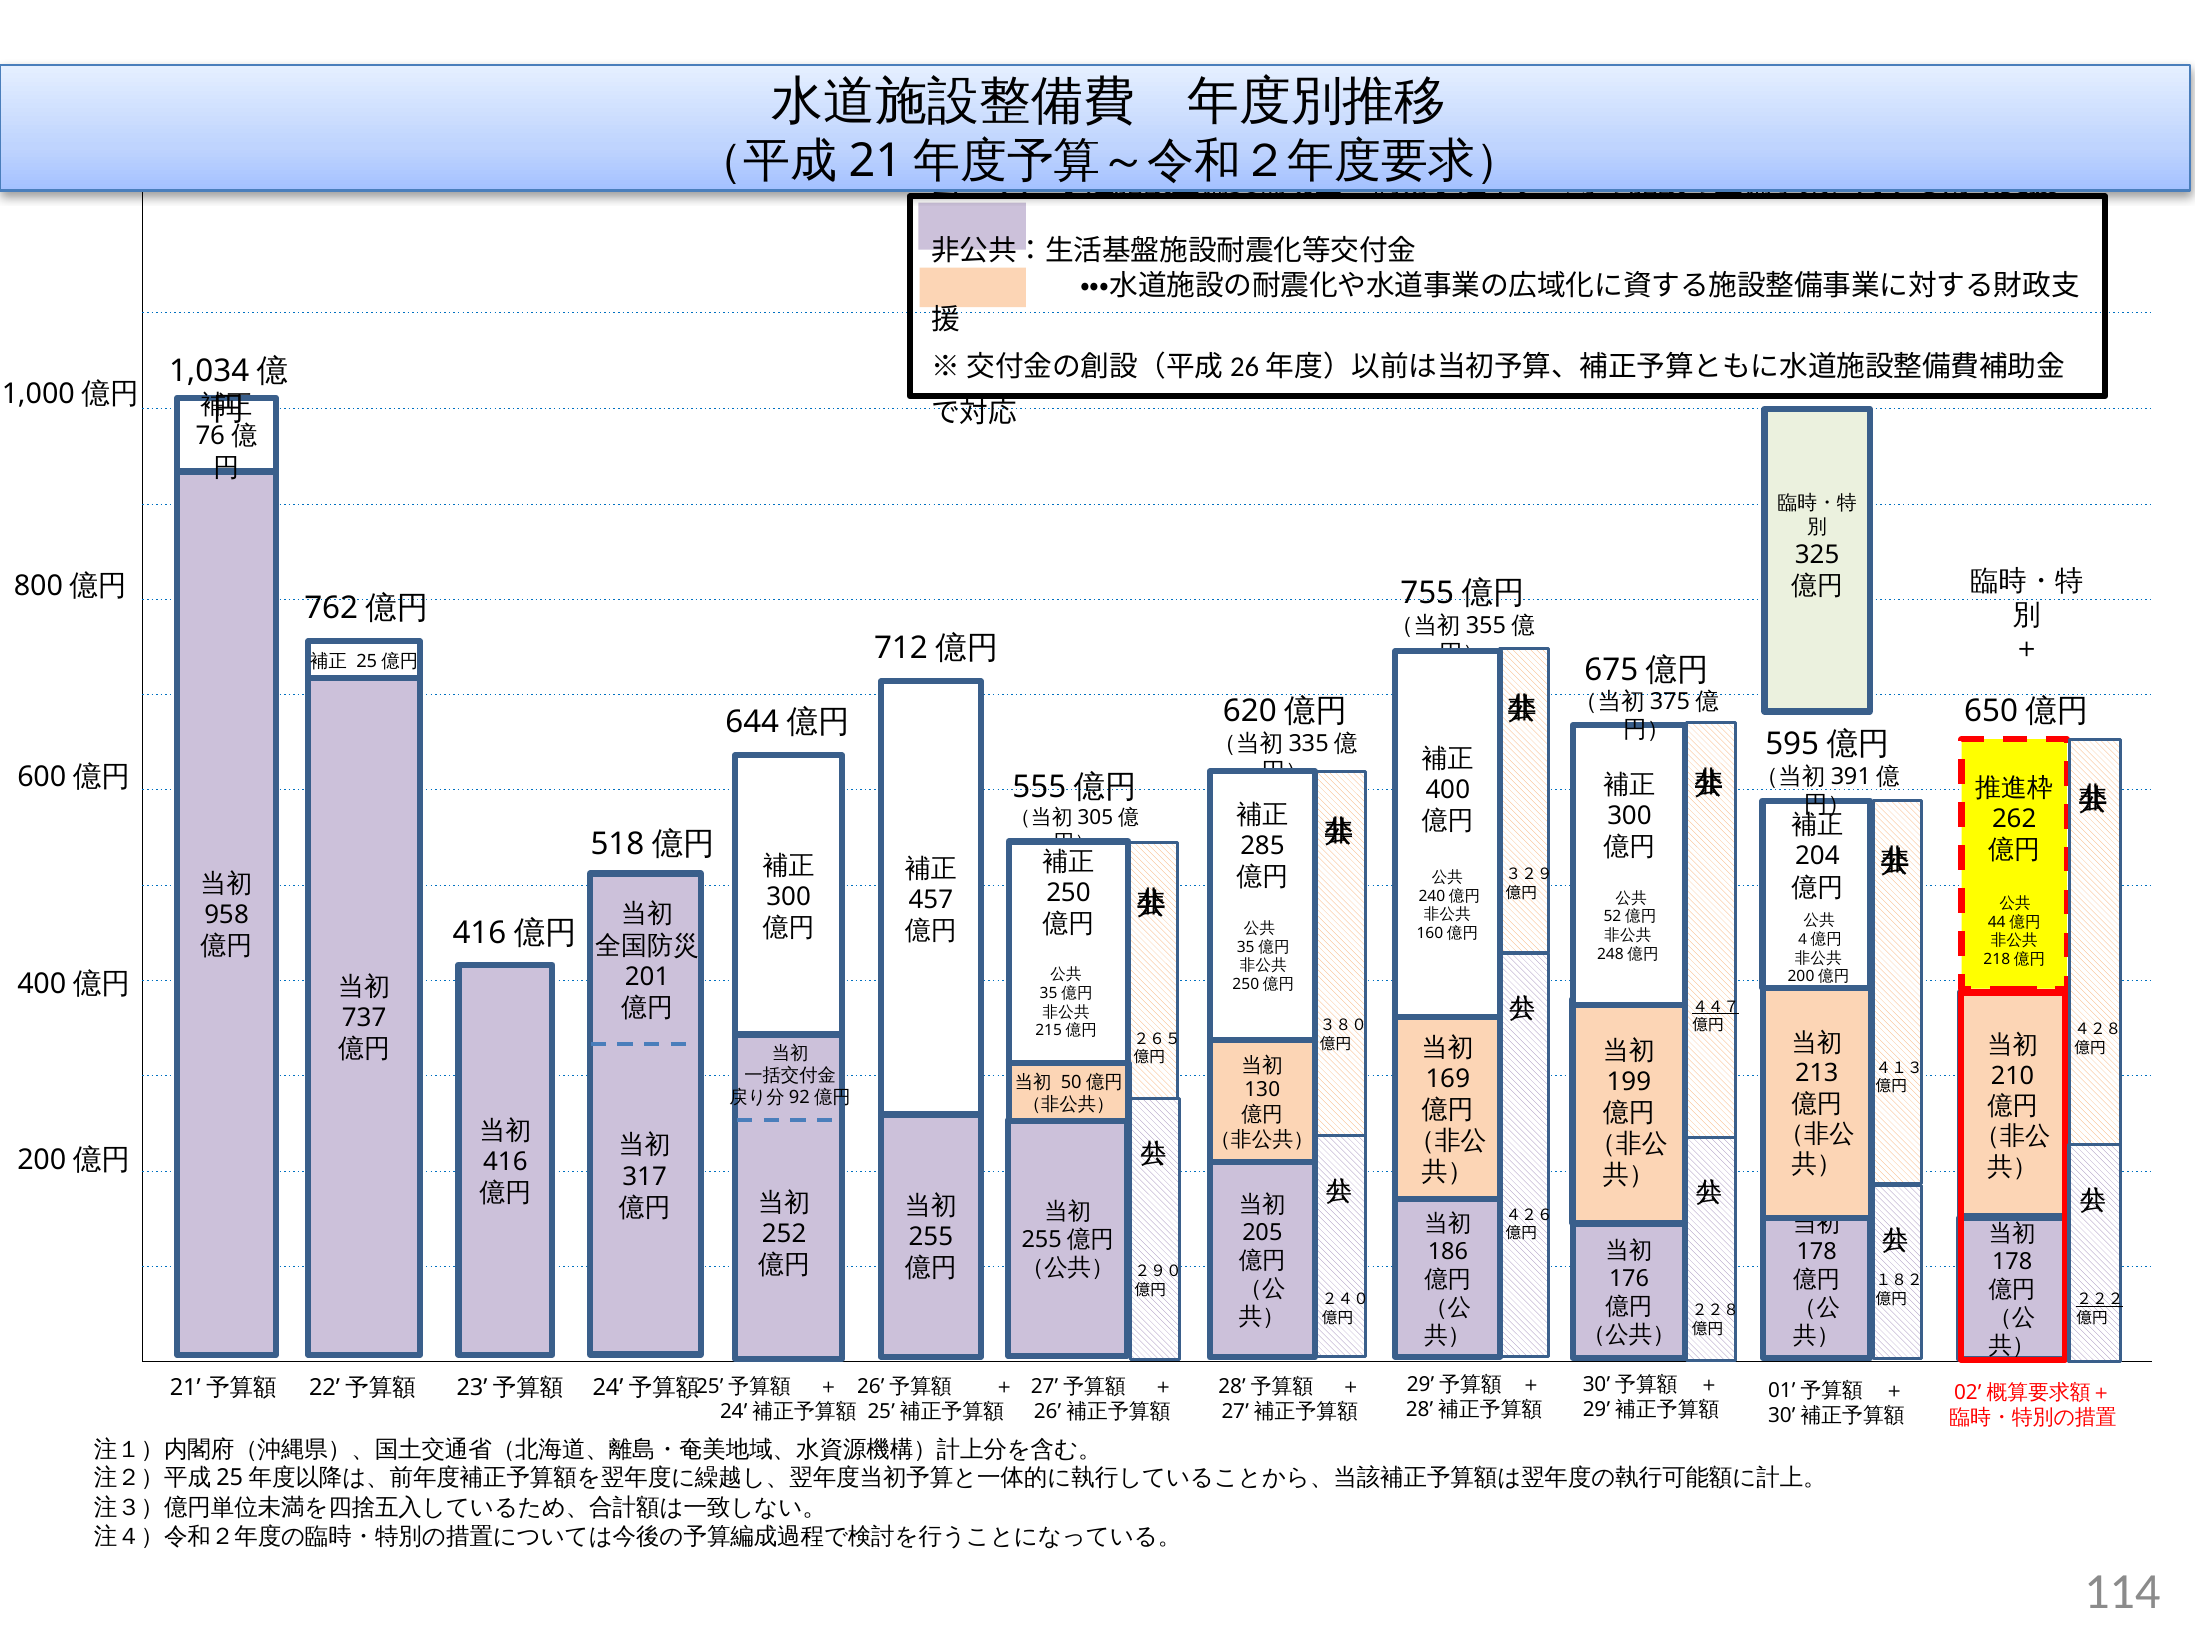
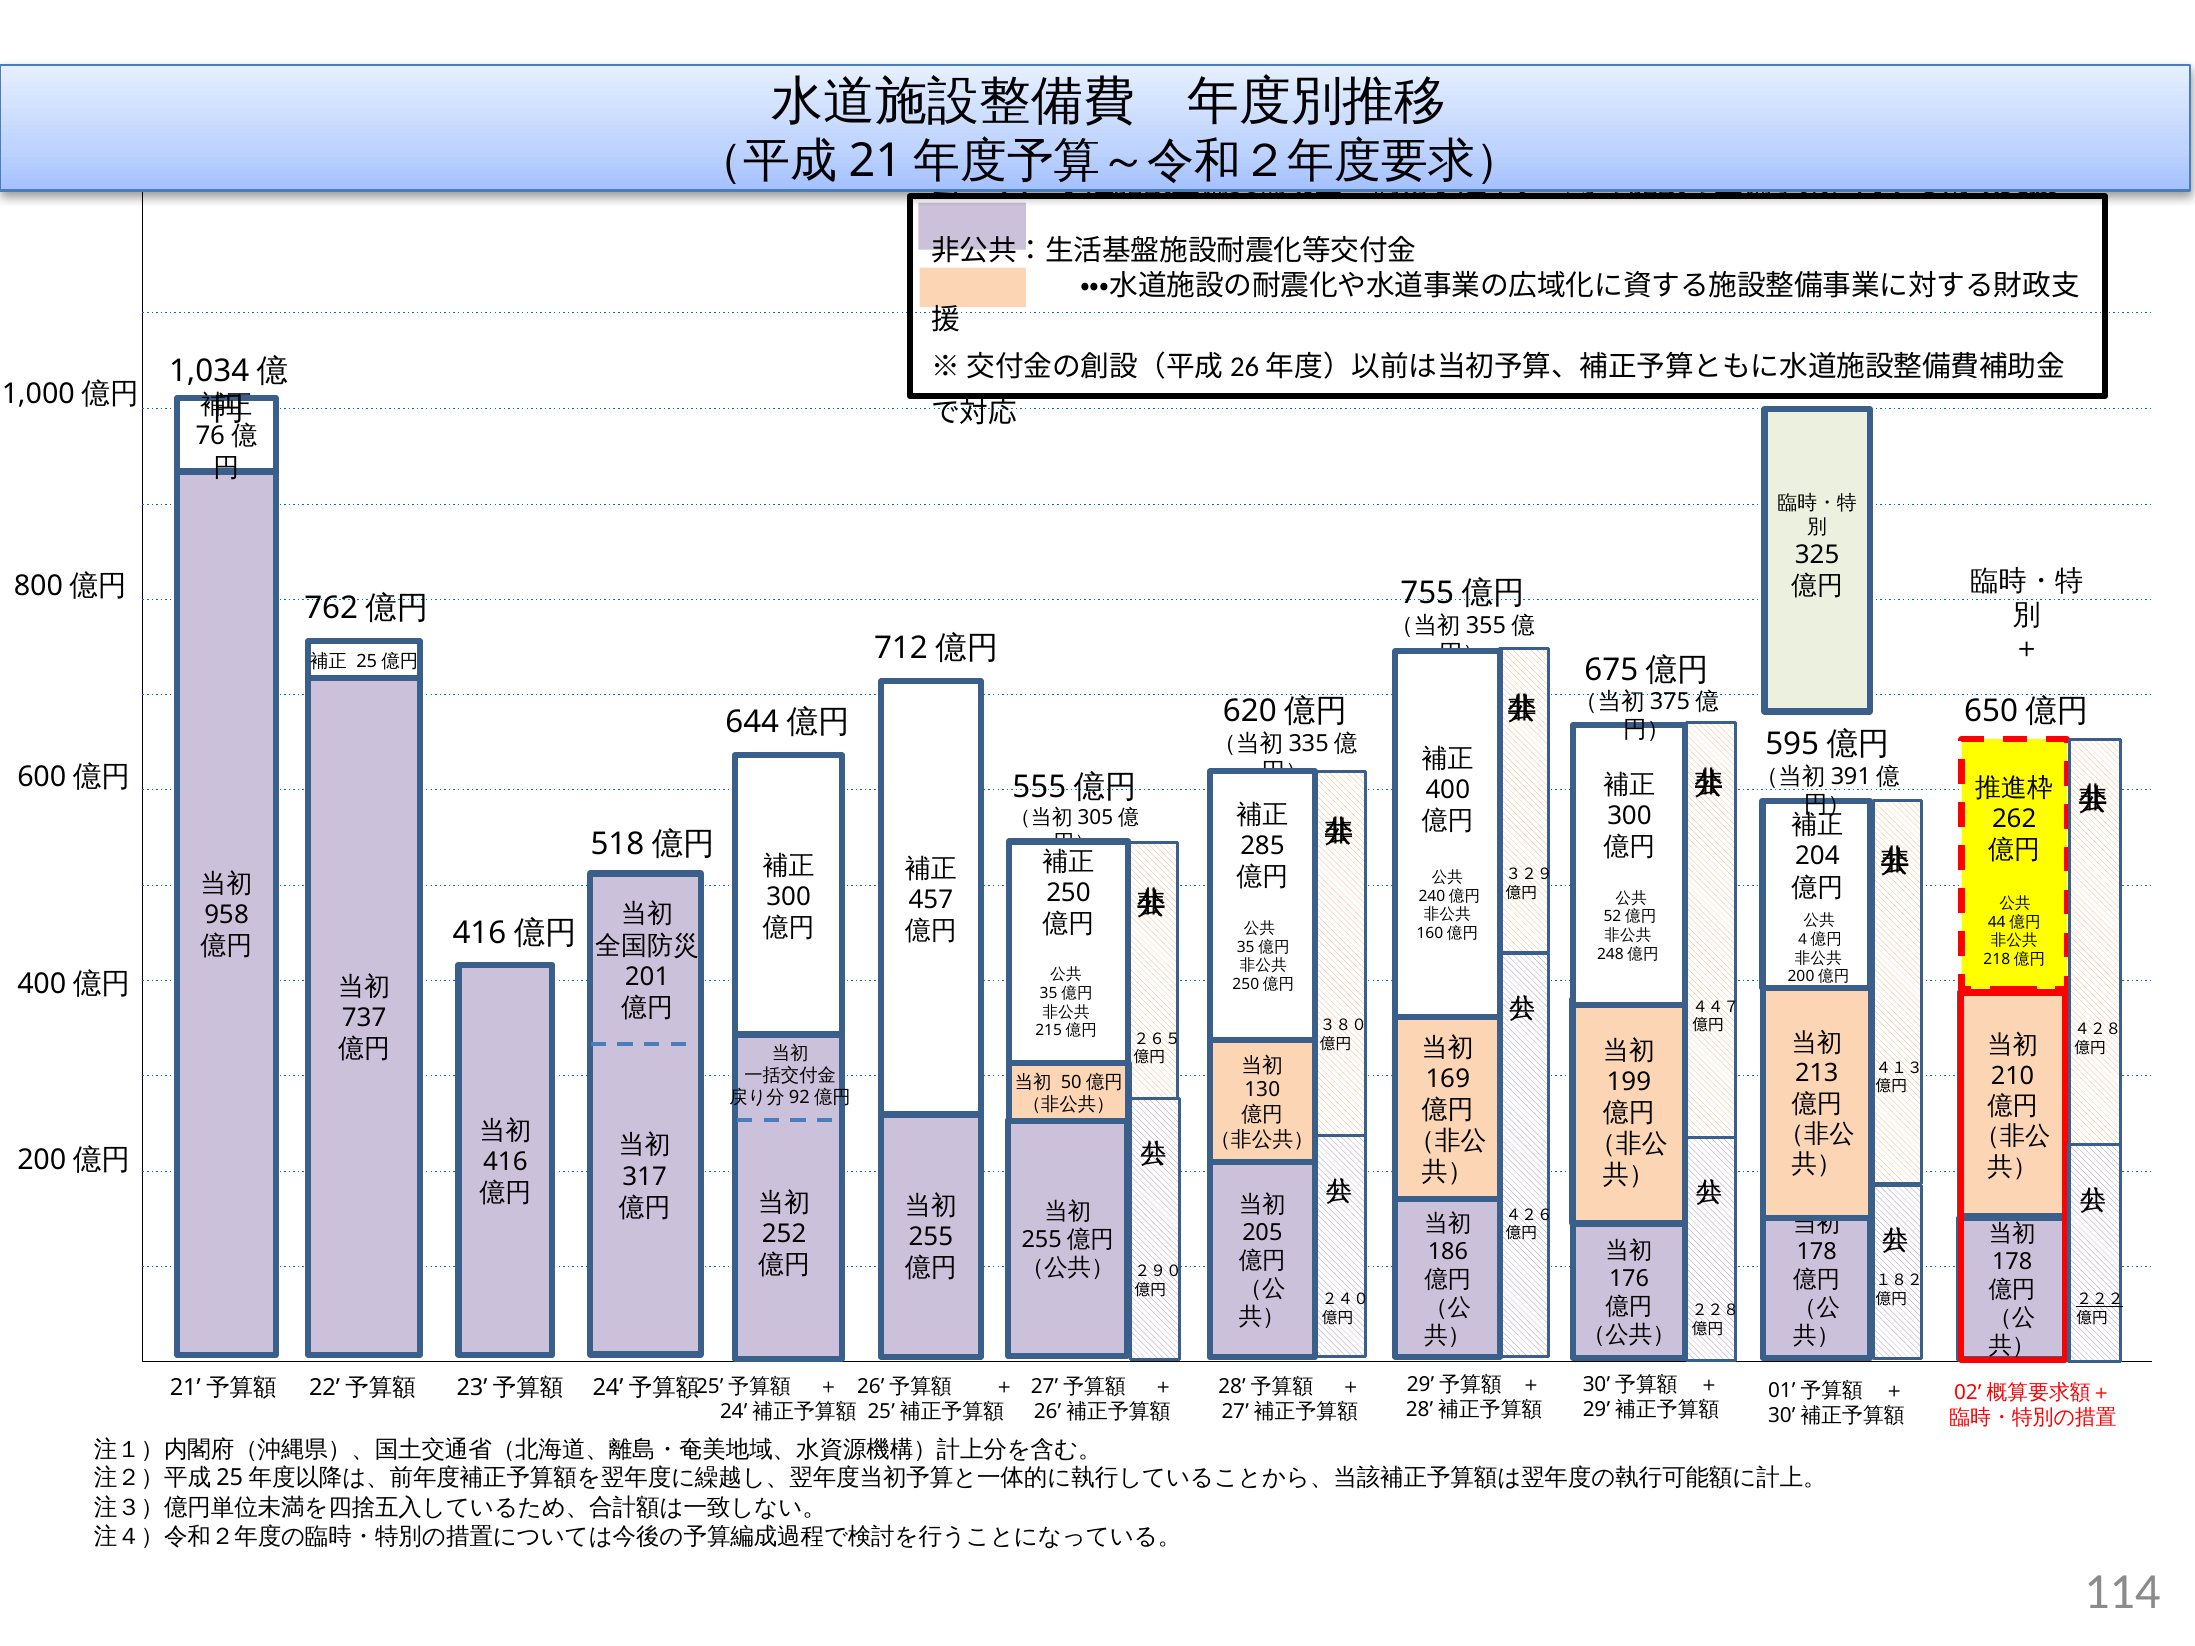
４４７ underline: present -> none
